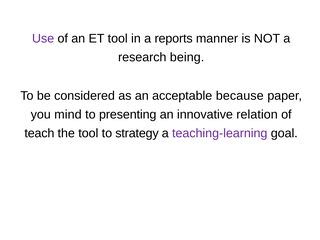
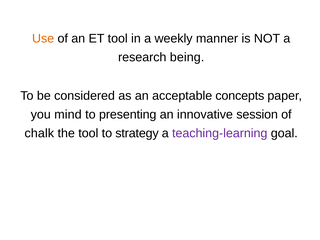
Use colour: purple -> orange
reports: reports -> weekly
because: because -> concepts
relation: relation -> session
teach: teach -> chalk
